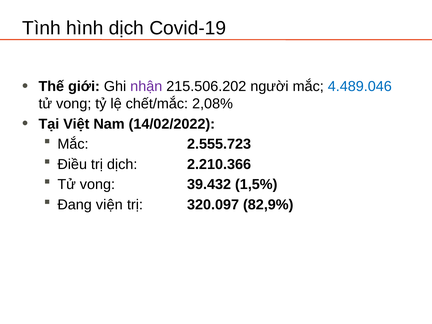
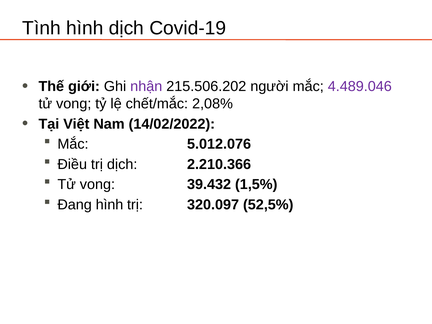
4.489.046 colour: blue -> purple
2.555.723: 2.555.723 -> 5.012.076
Đang viện: viện -> hình
82,9%: 82,9% -> 52,5%
